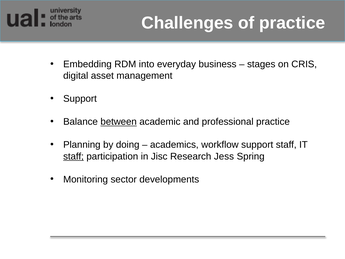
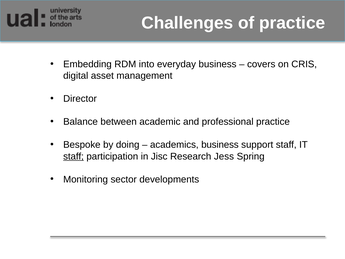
stages: stages -> covers
Support at (80, 99): Support -> Director
between underline: present -> none
Planning: Planning -> Bespoke
academics workflow: workflow -> business
